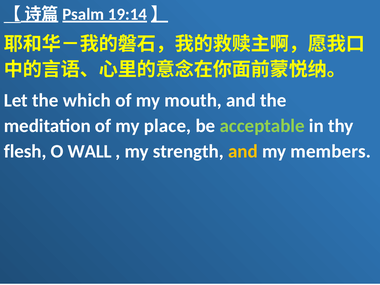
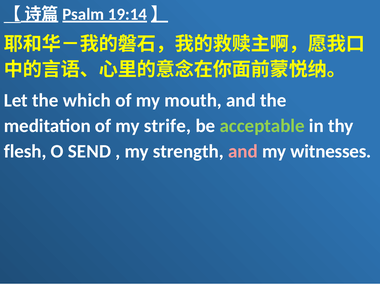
place: place -> strife
WALL: WALL -> SEND
and at (243, 151) colour: yellow -> pink
members: members -> witnesses
